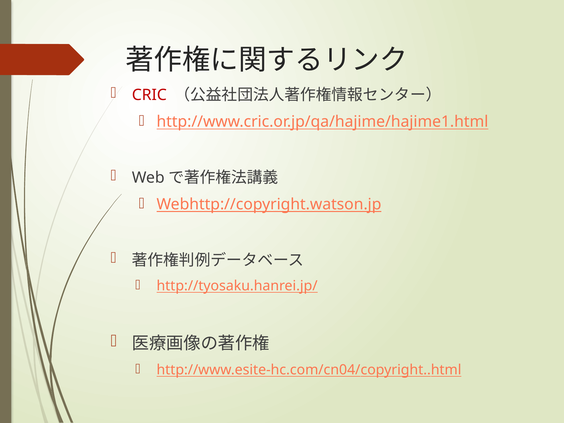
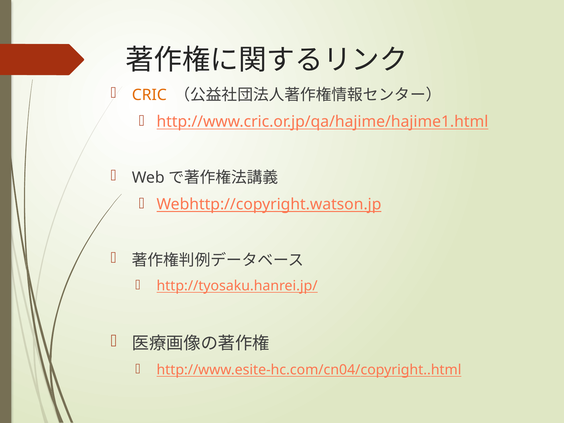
CRIC colour: red -> orange
